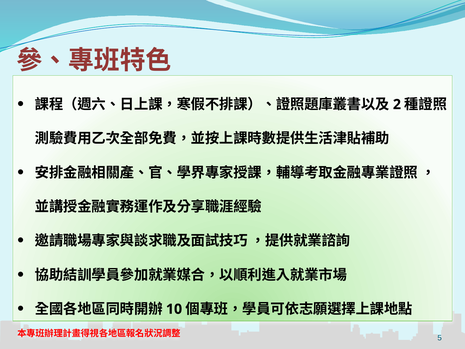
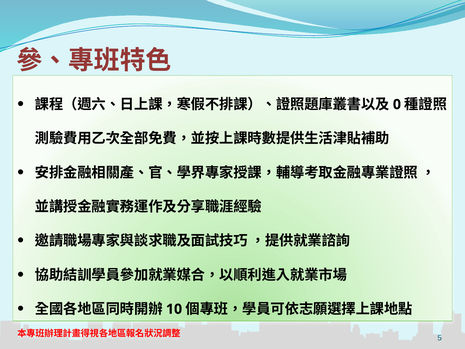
2: 2 -> 0
